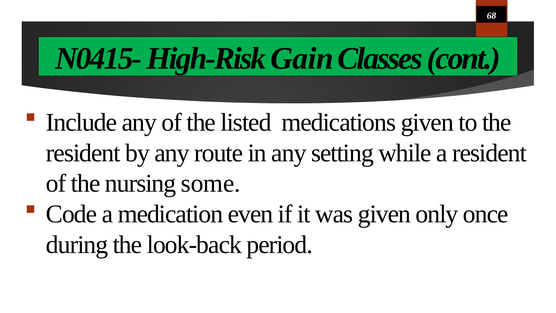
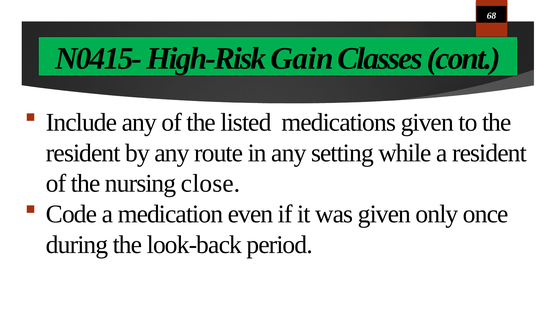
some: some -> close
